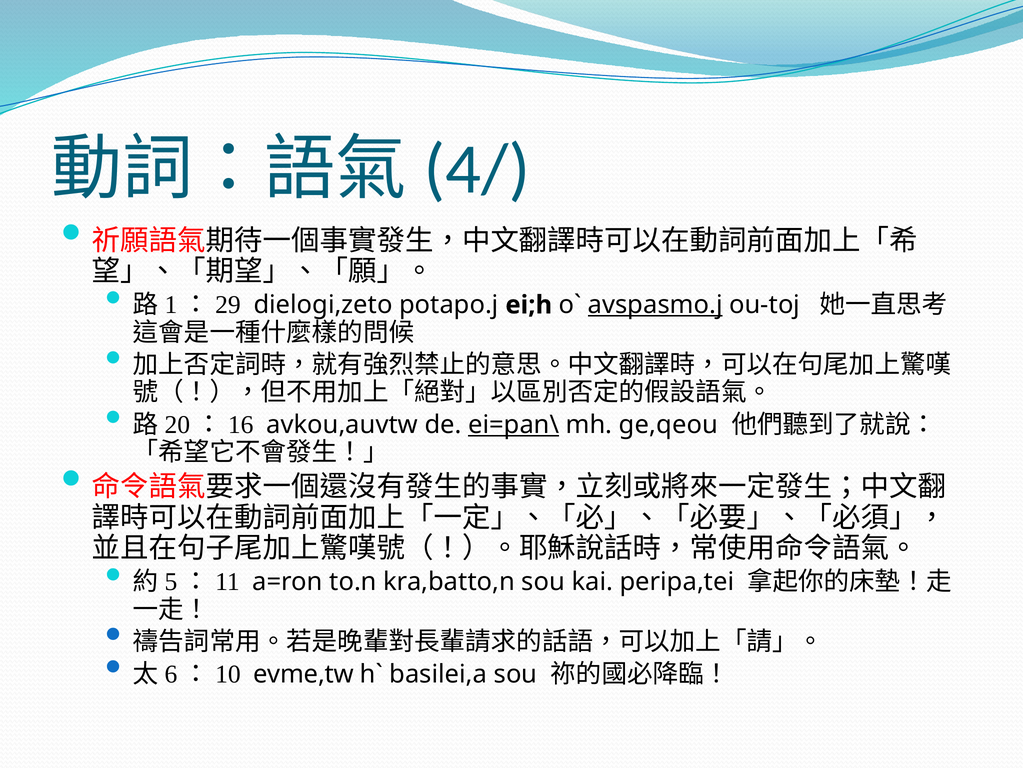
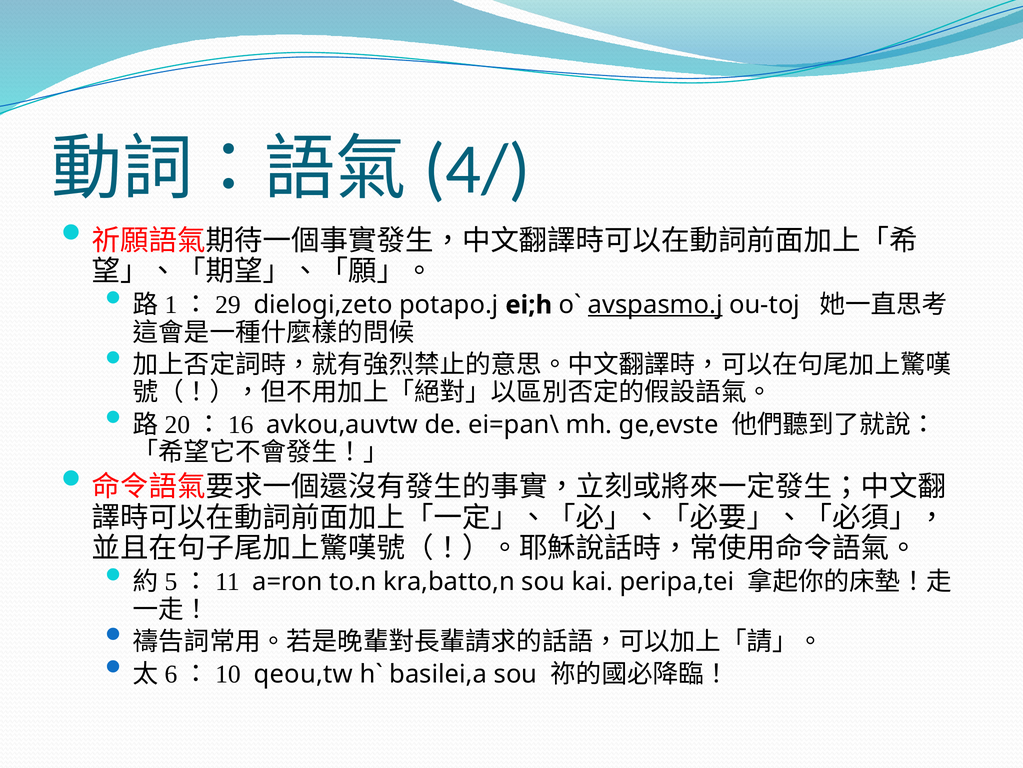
ei=pan\ underline: present -> none
ge,qeou: ge,qeou -> ge,evste
evme,tw: evme,tw -> qeou,tw
